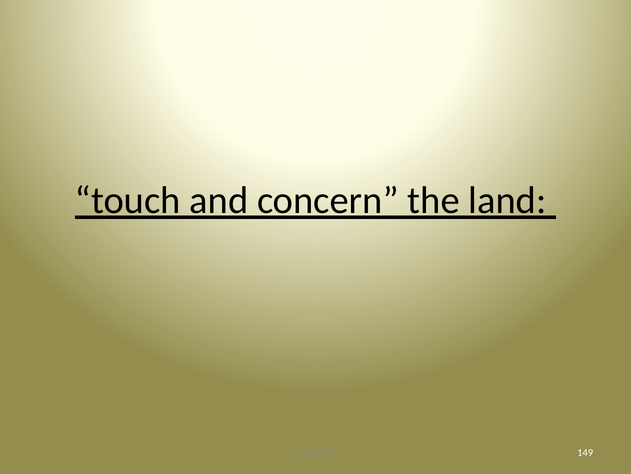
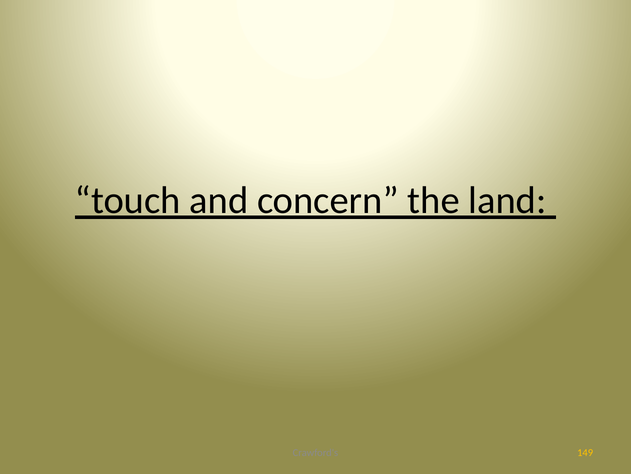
149 colour: white -> yellow
